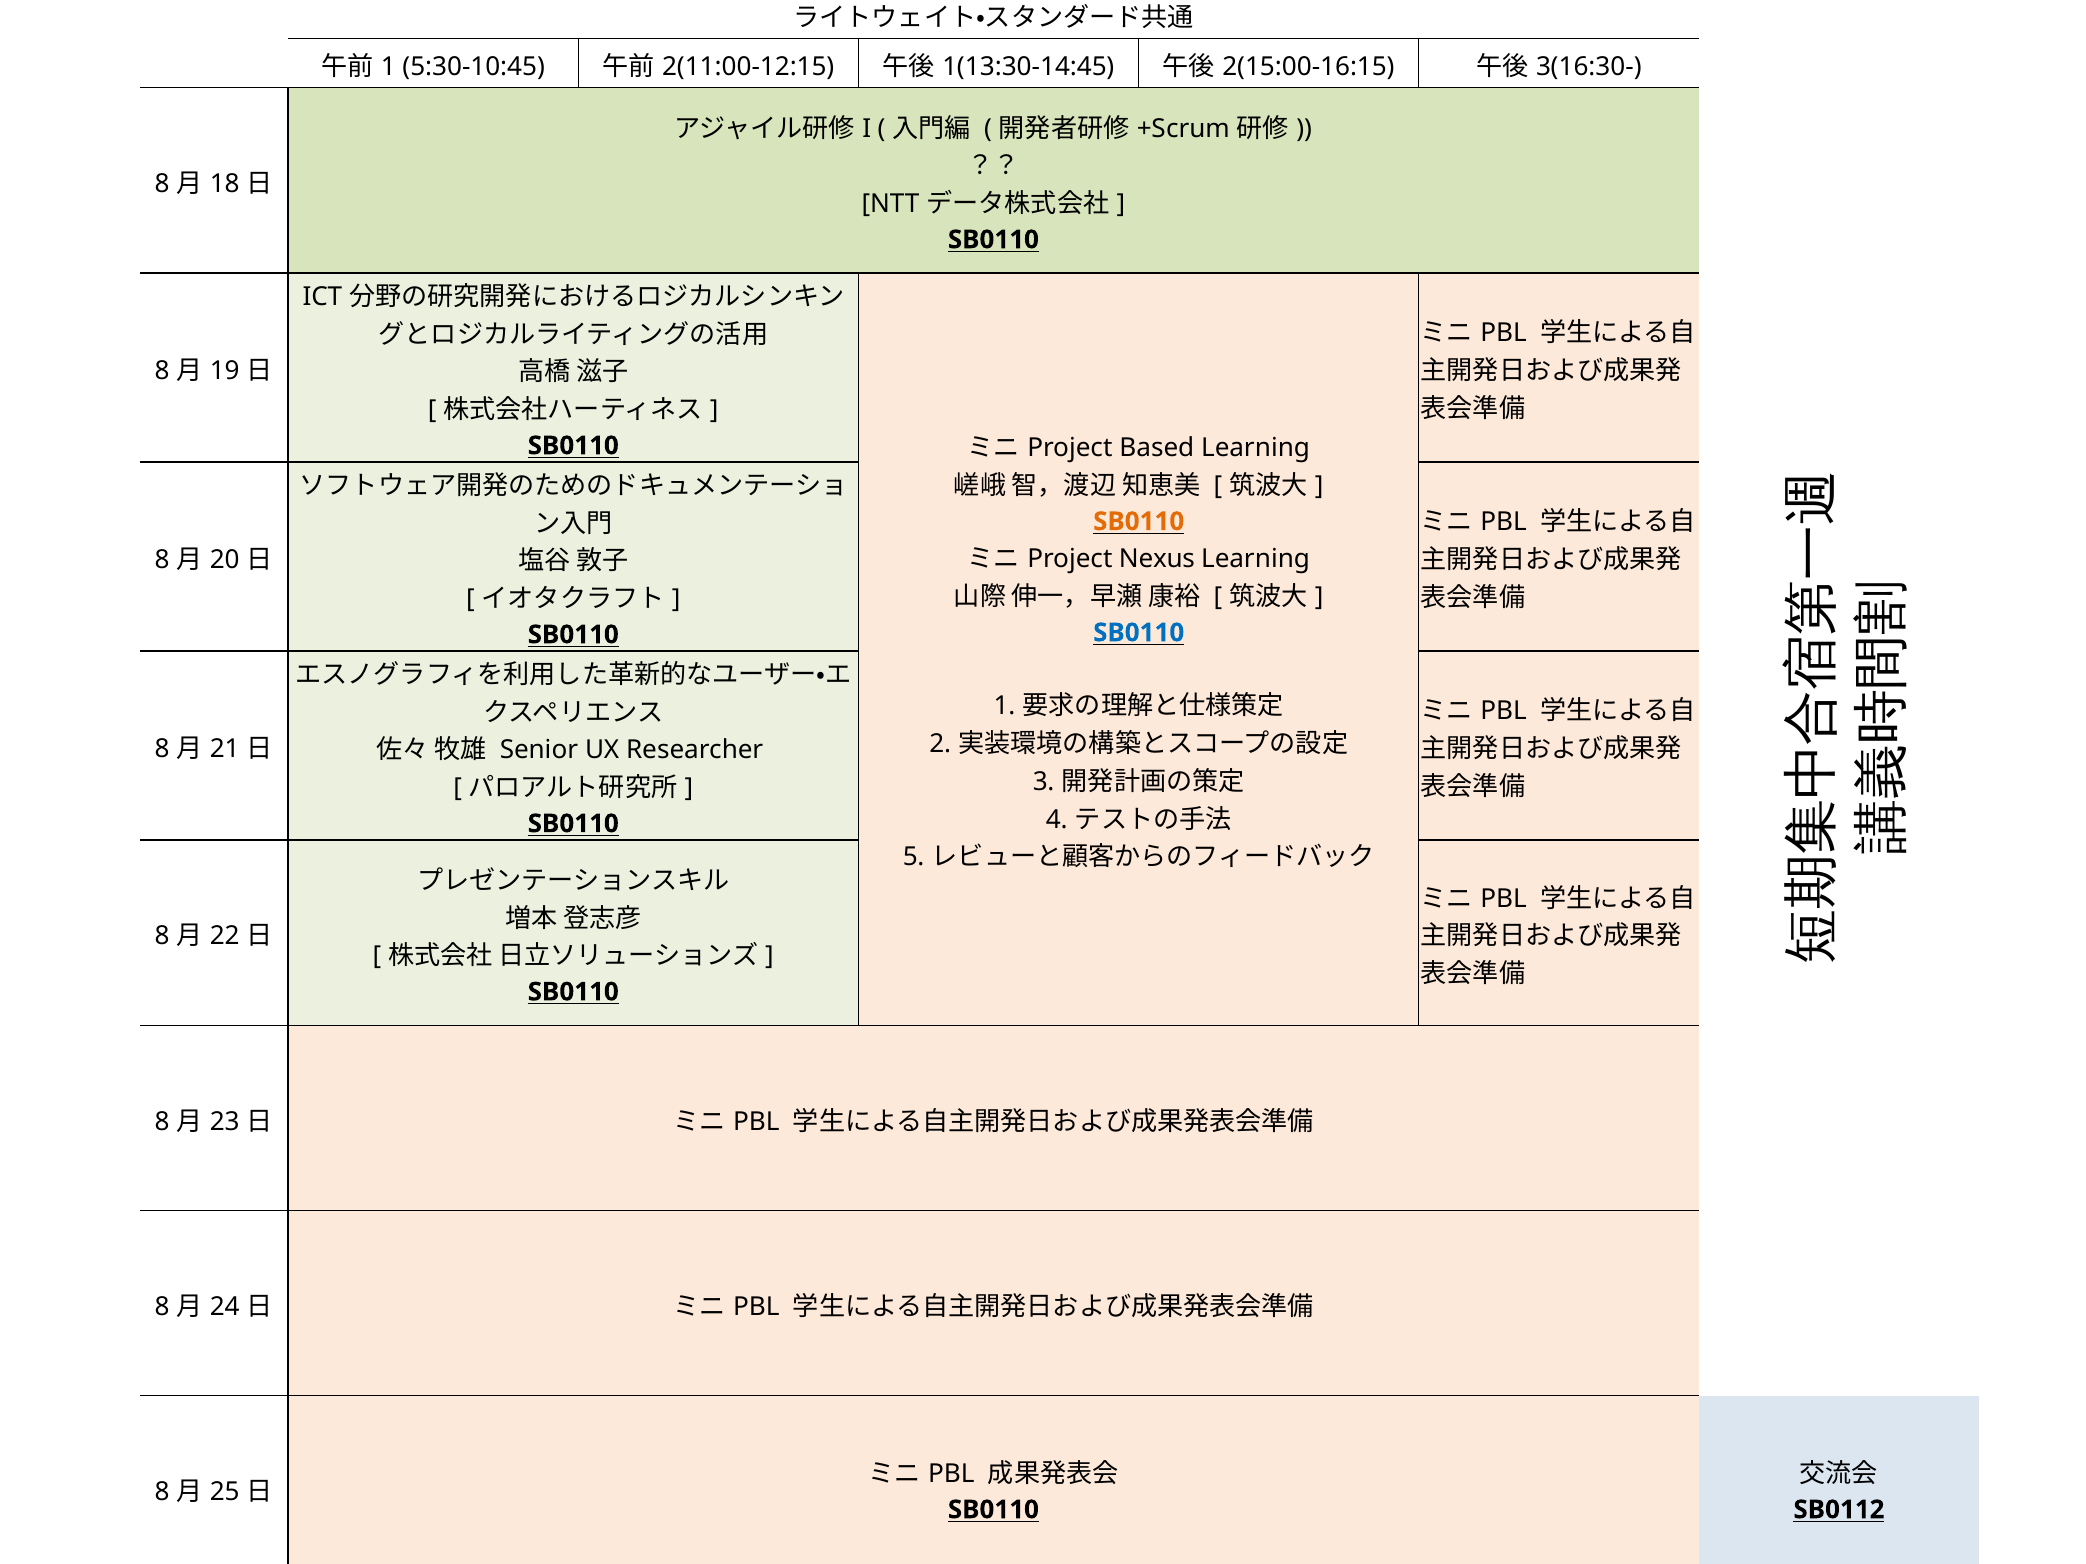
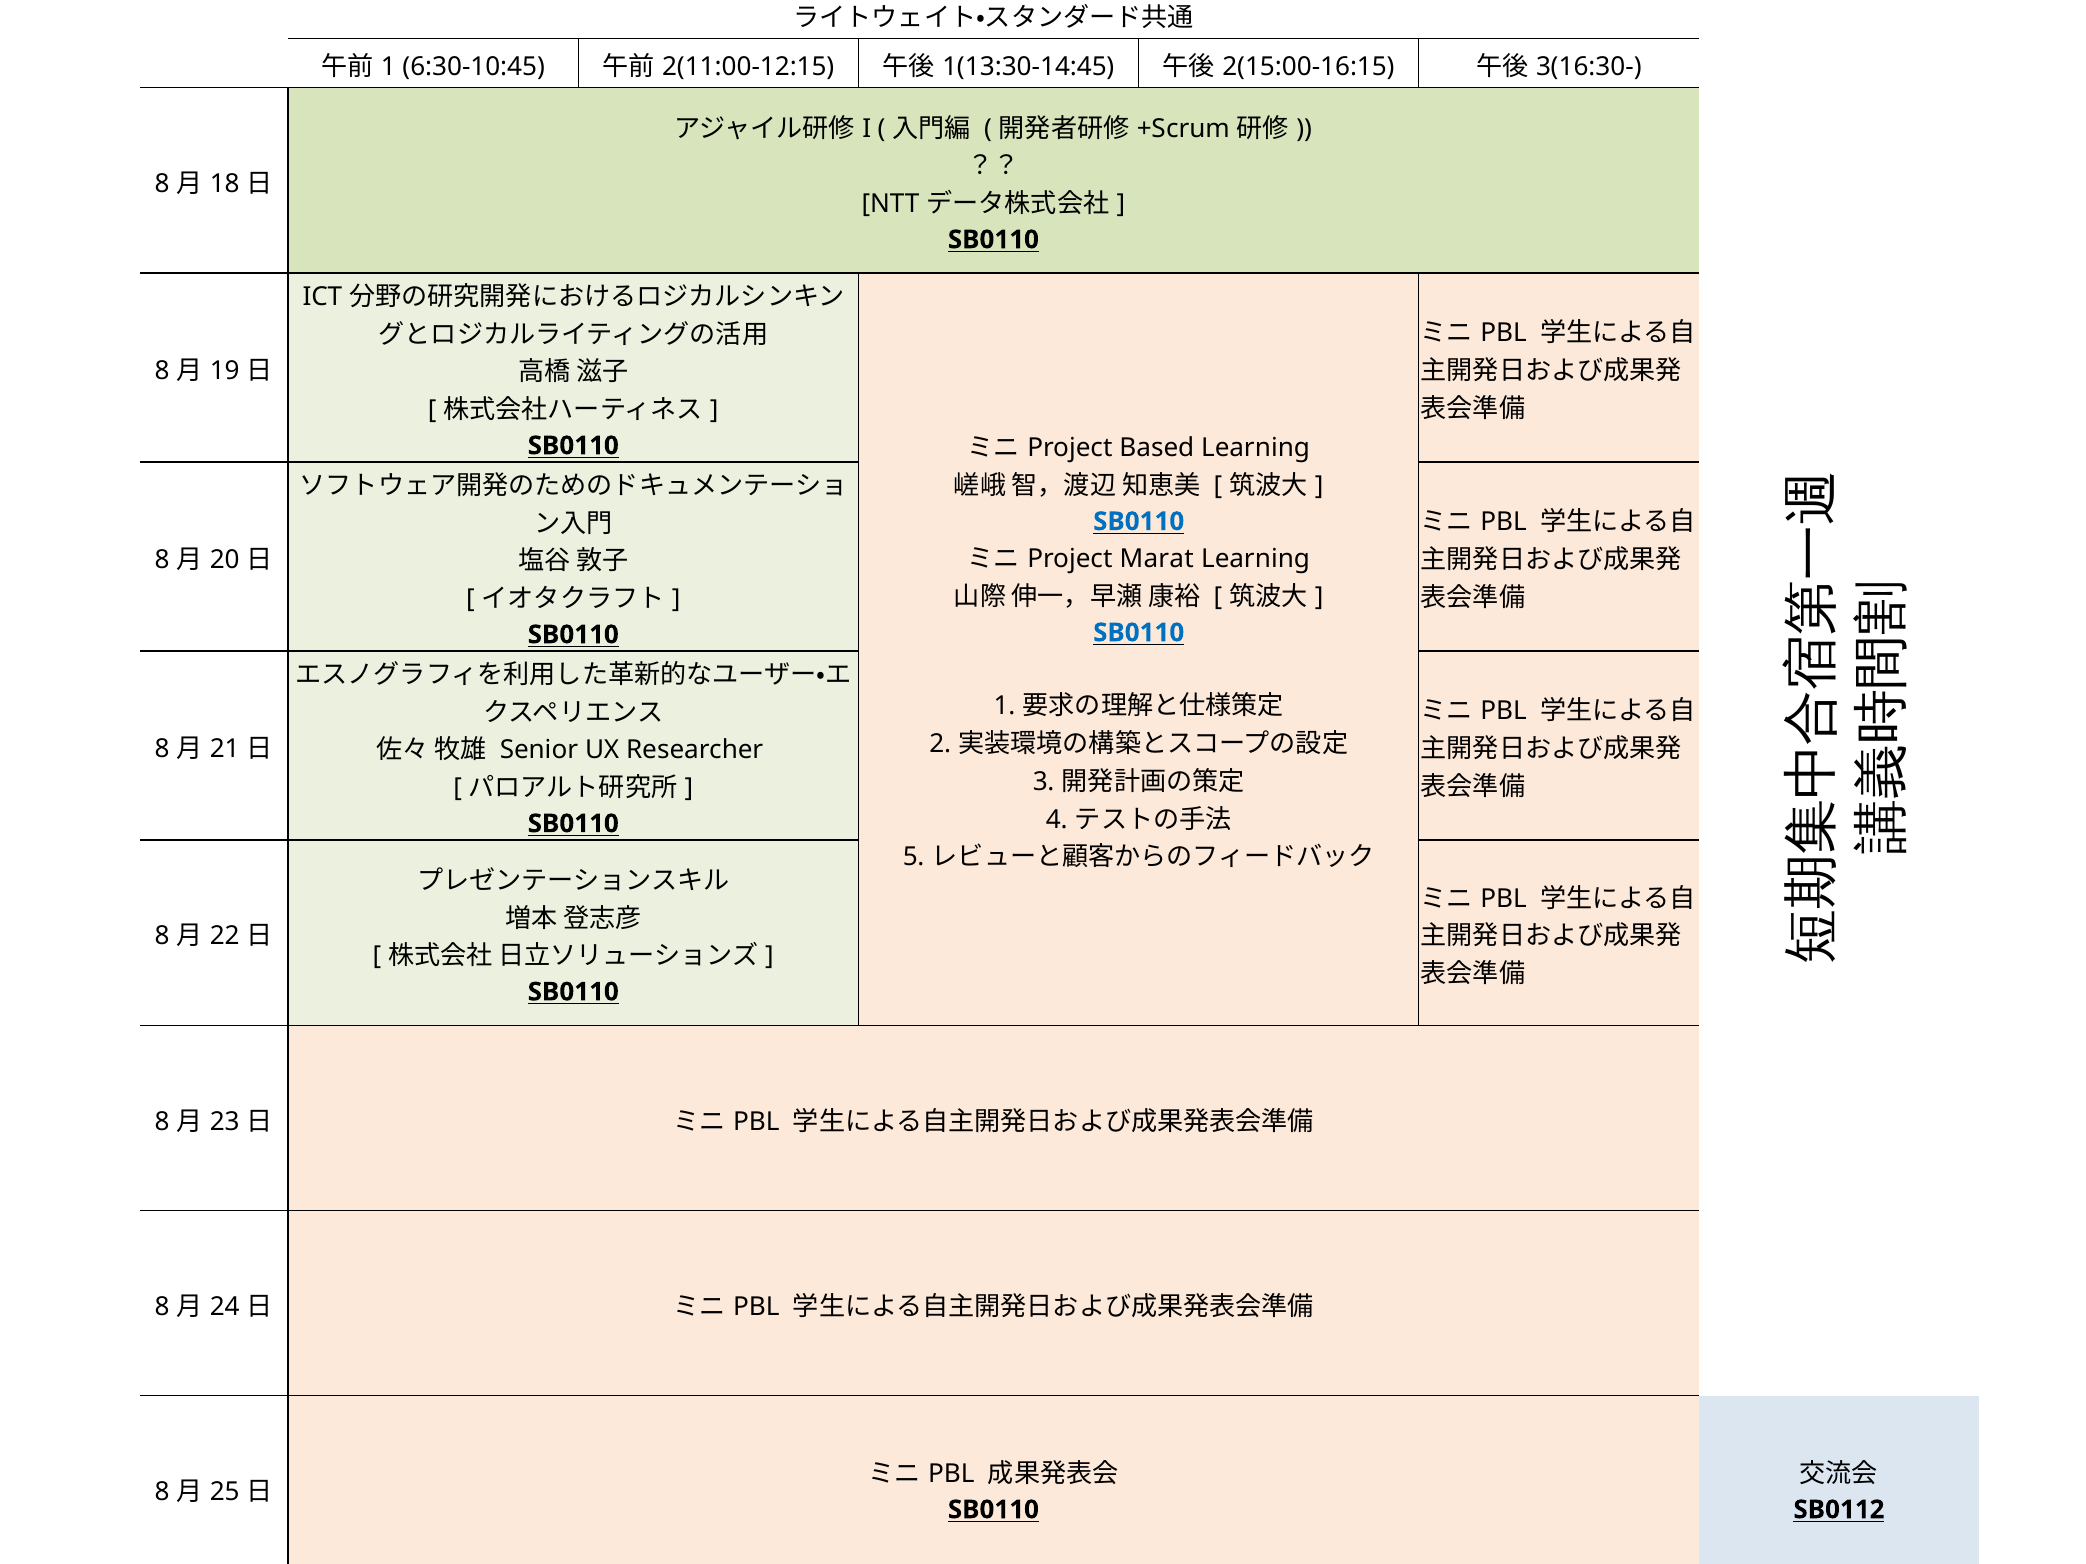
5:30-10:45: 5:30-10:45 -> 6:30-10:45
SB0110 at (1139, 522) colour: orange -> blue
Nexus: Nexus -> Marat
